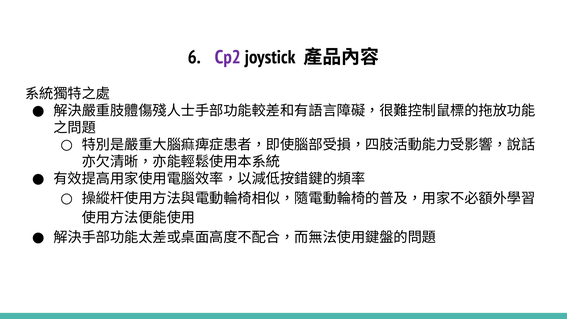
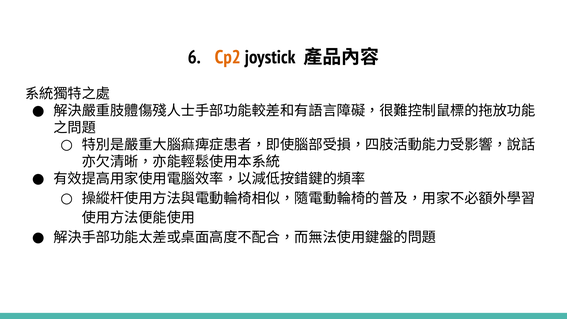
Cp2 colour: purple -> orange
